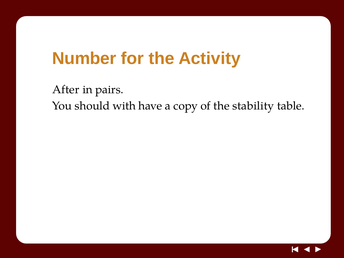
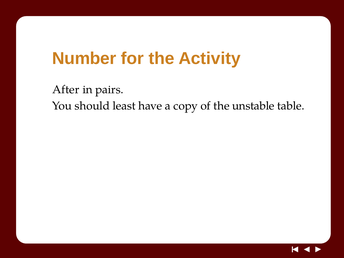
with: with -> least
stability: stability -> unstable
